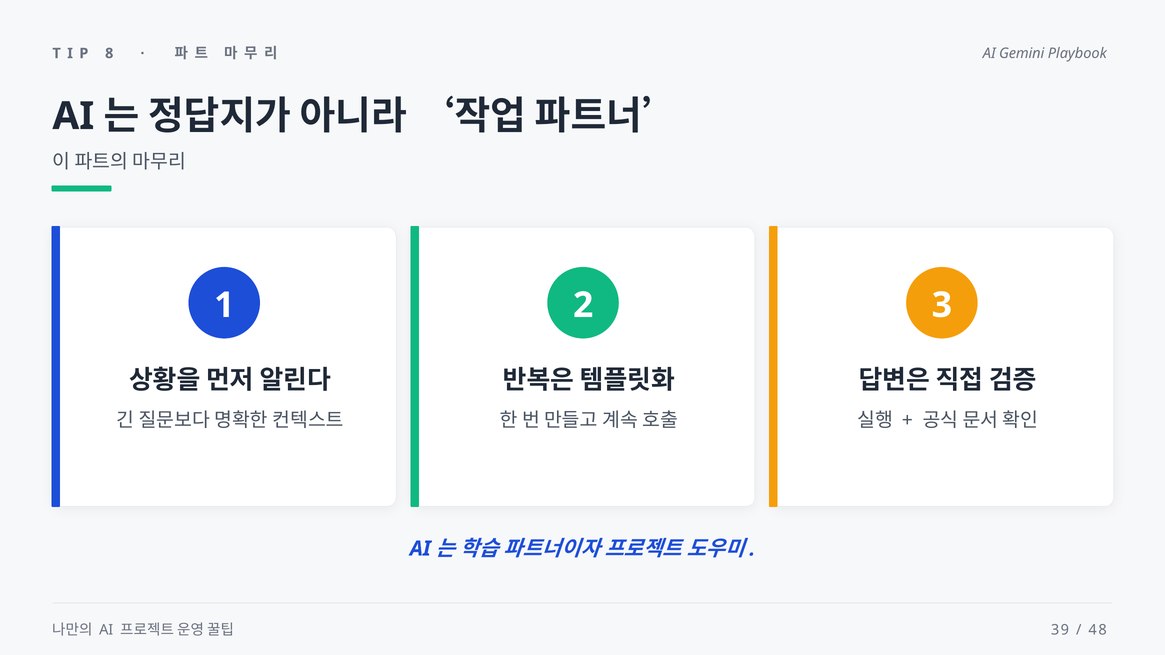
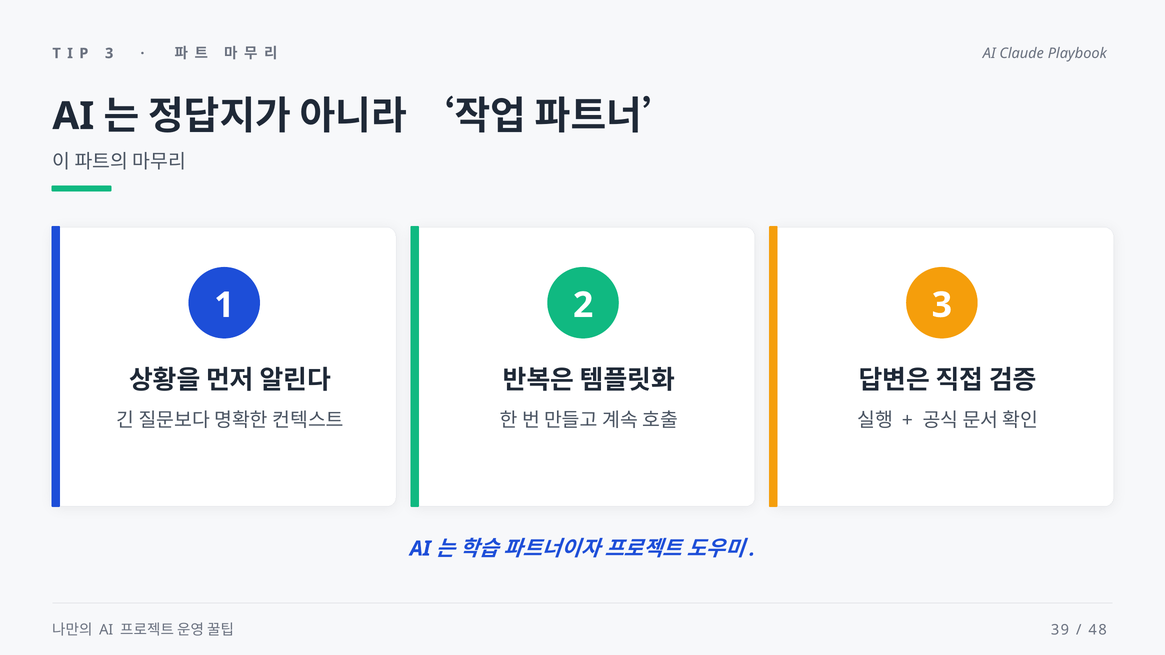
8 at (109, 53): 8 -> 3
Gemini: Gemini -> Claude
